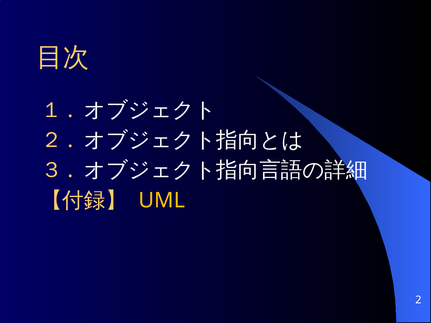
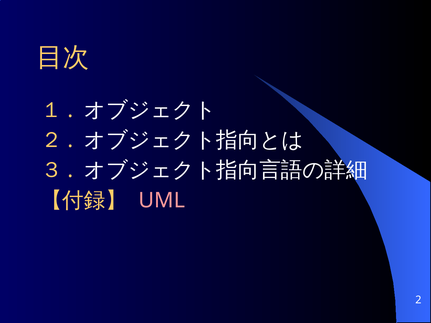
UML colour: yellow -> pink
